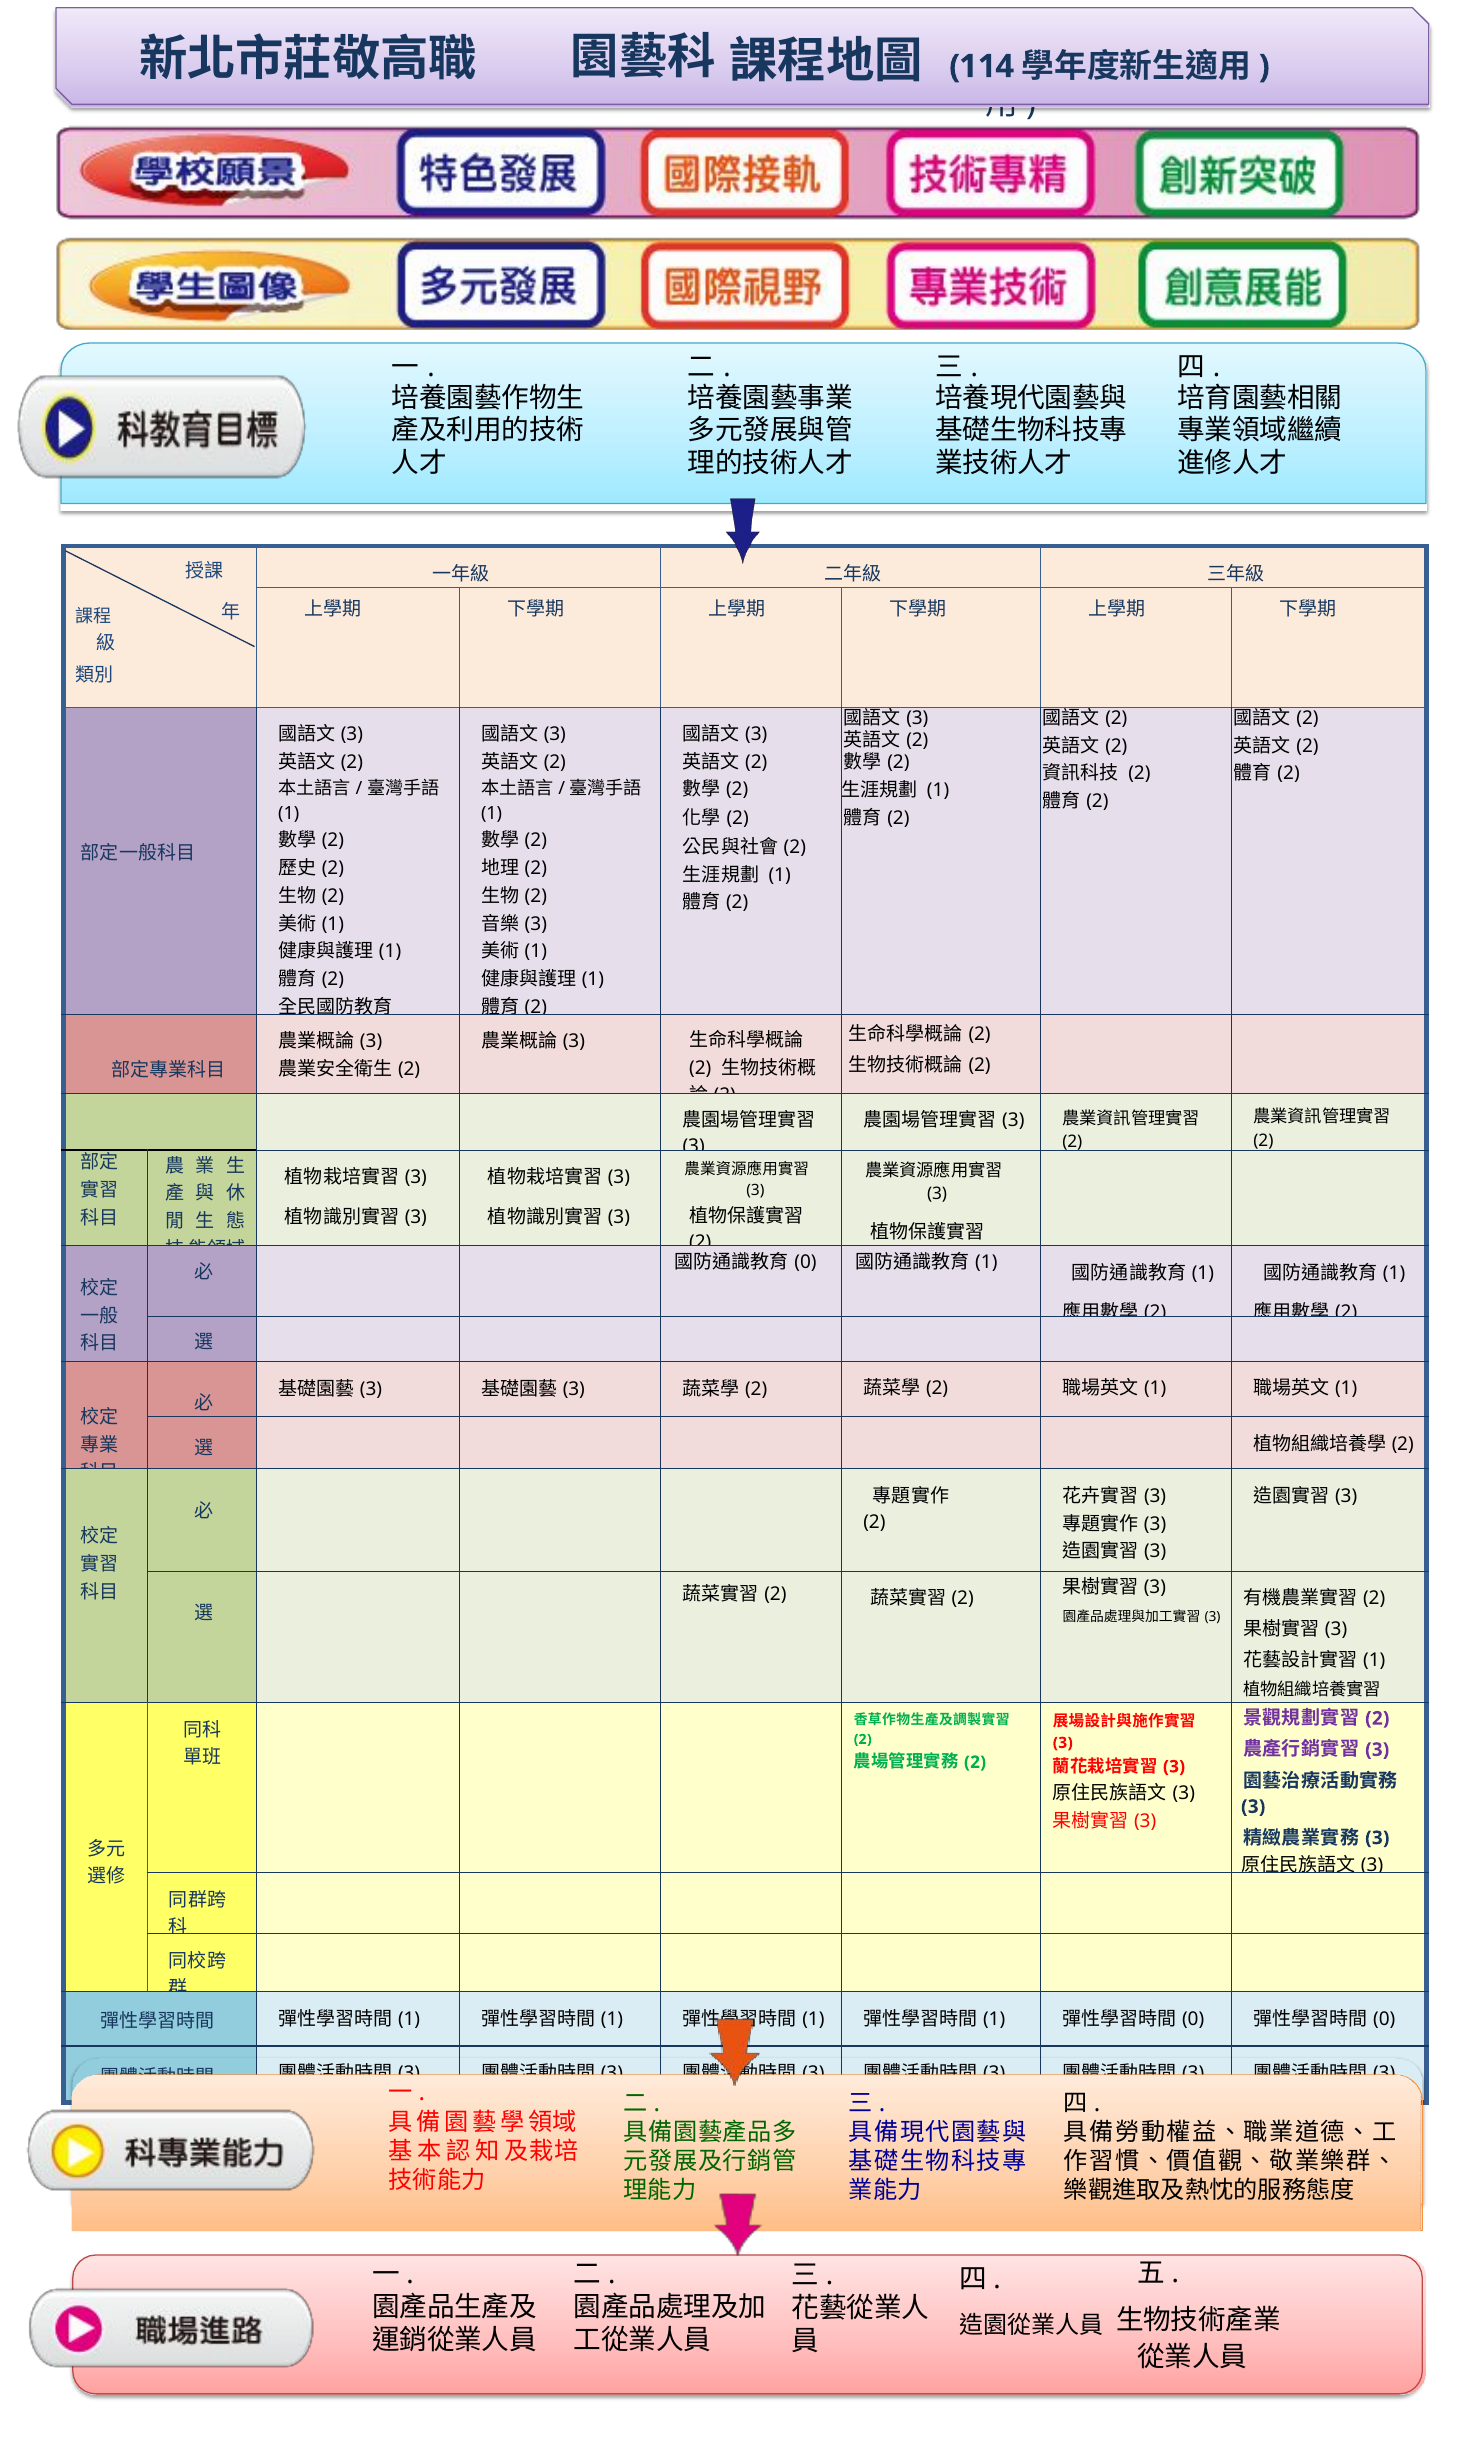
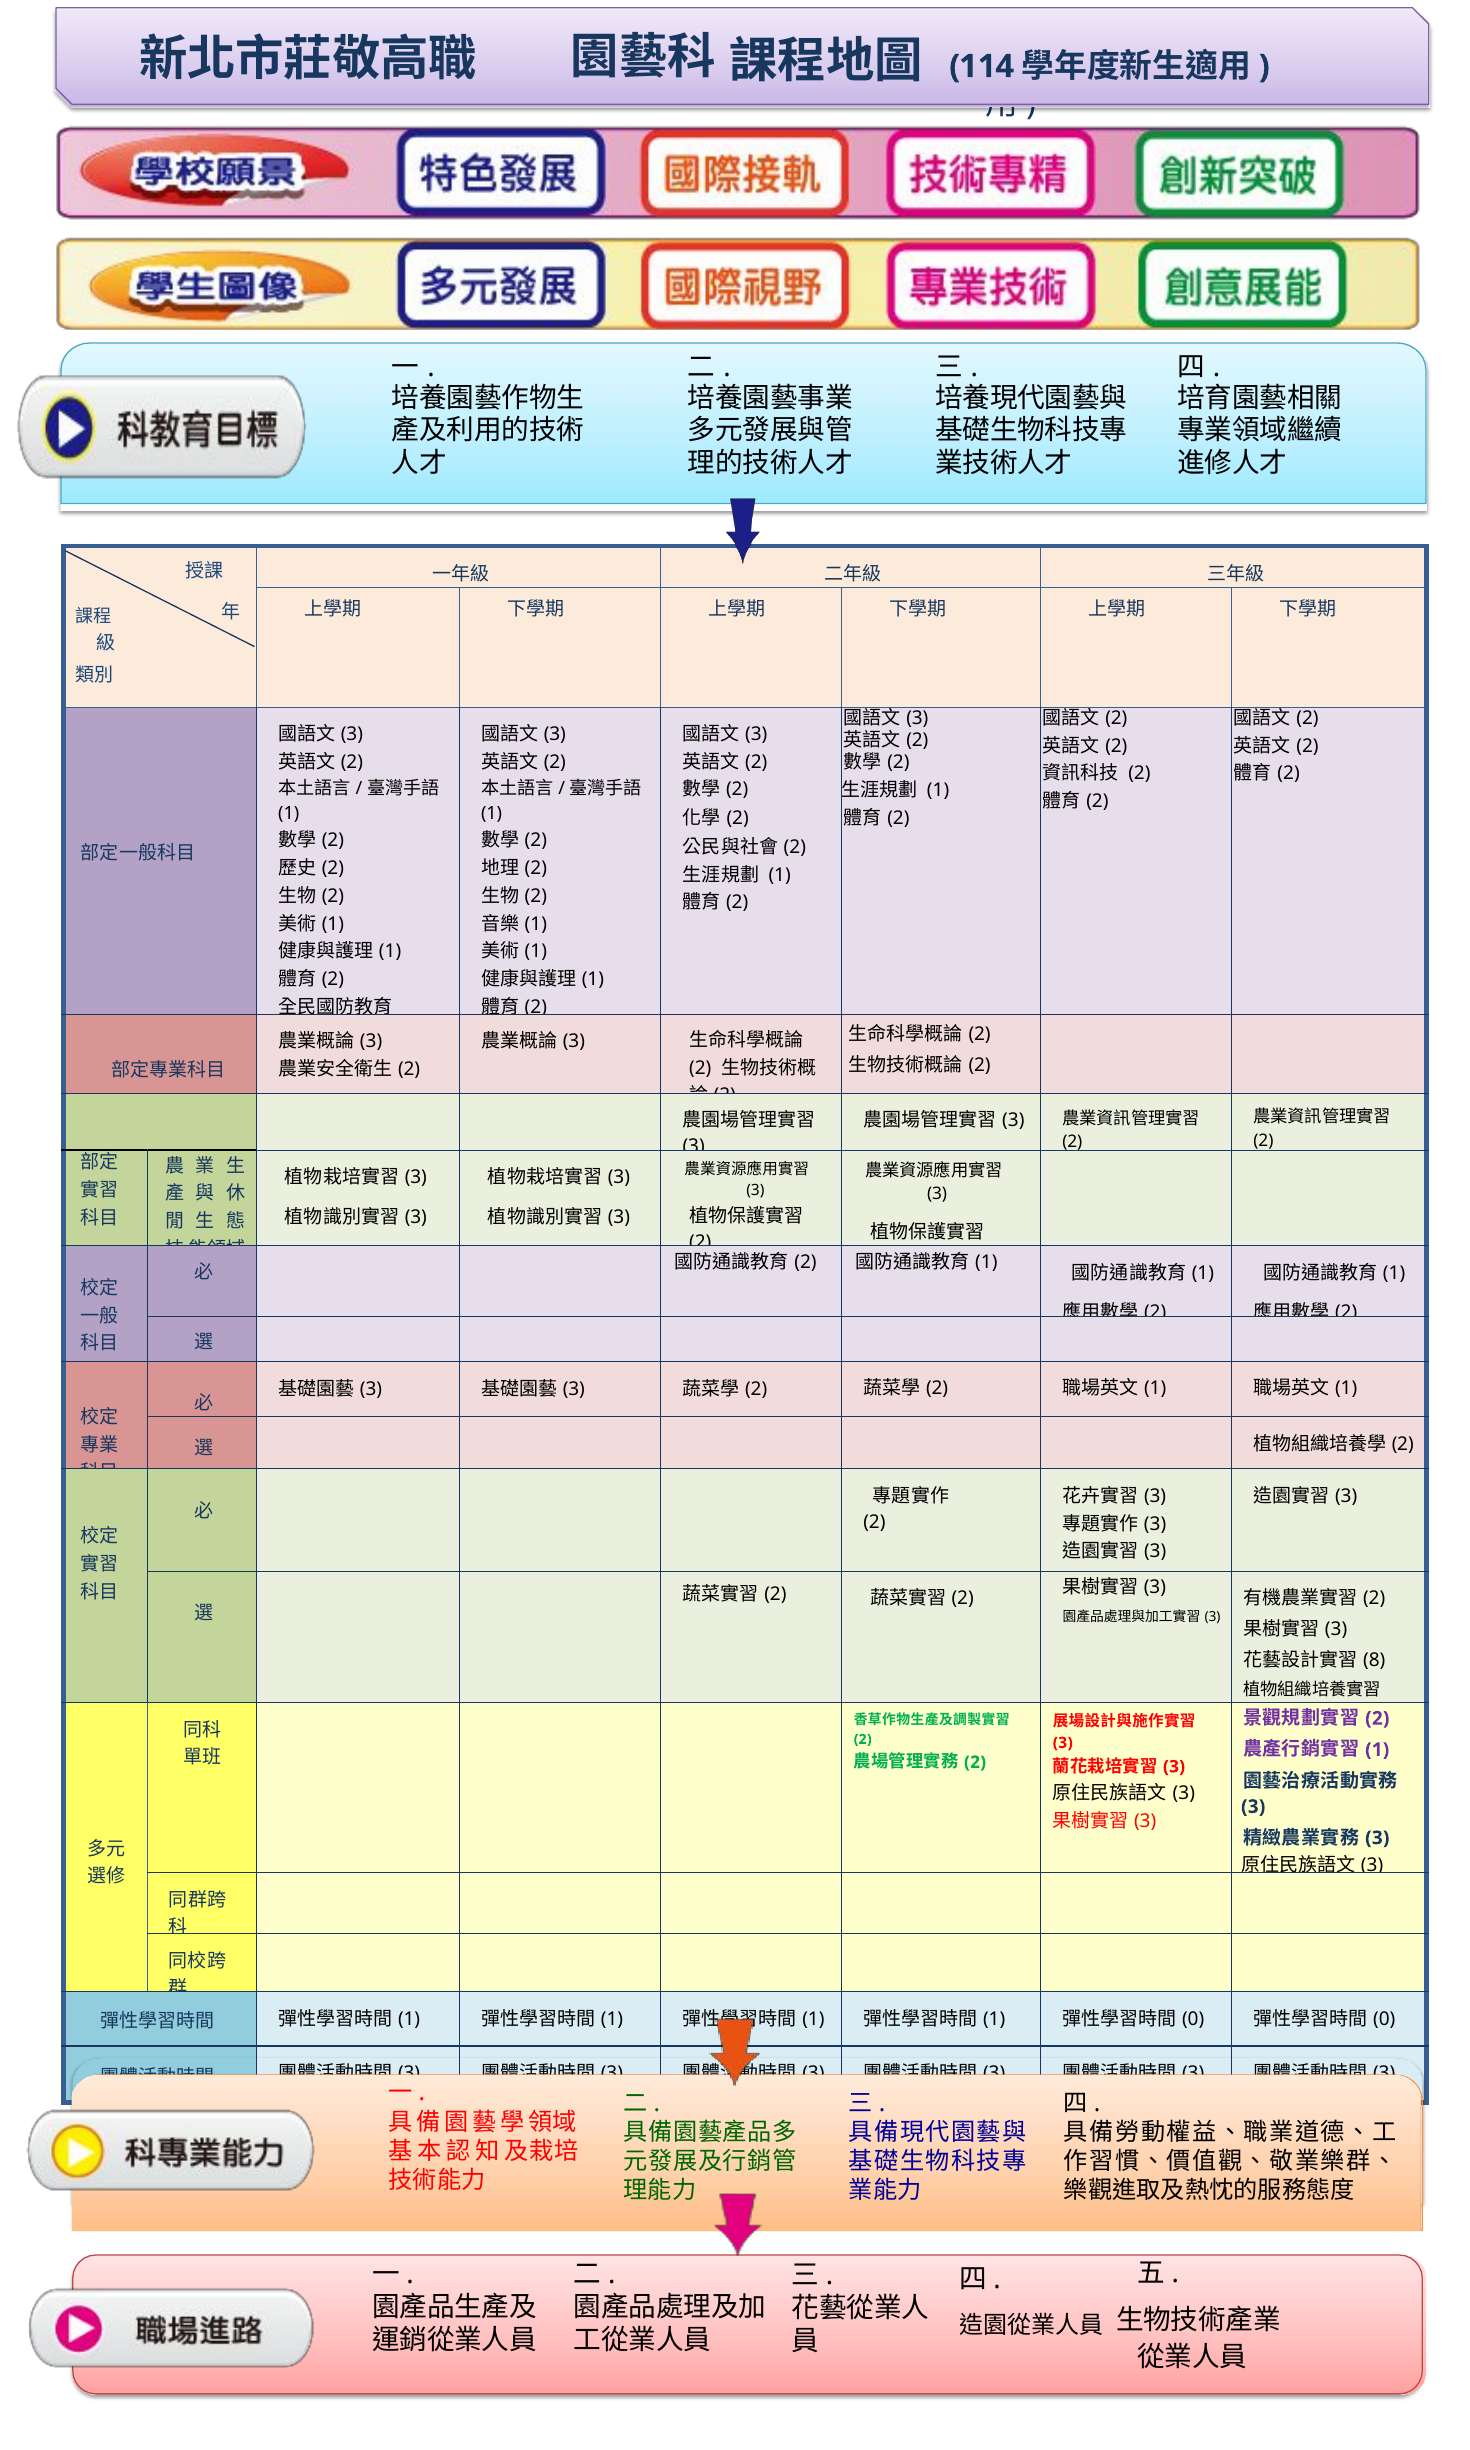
3 at (536, 924): 3 -> 1
0 at (806, 1262): 0 -> 2
1 at (1374, 1660): 1 -> 8
3 at (1377, 1749): 3 -> 1
